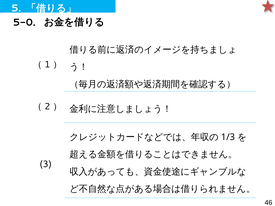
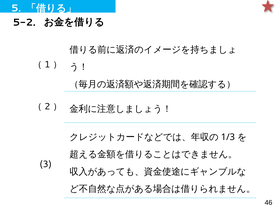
5-0: 5-0 -> 5-2
